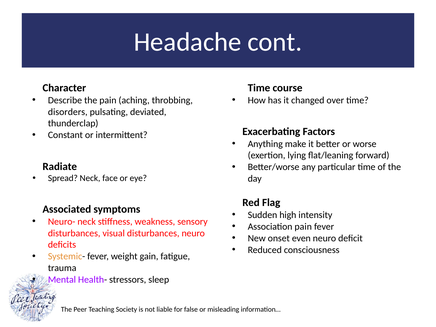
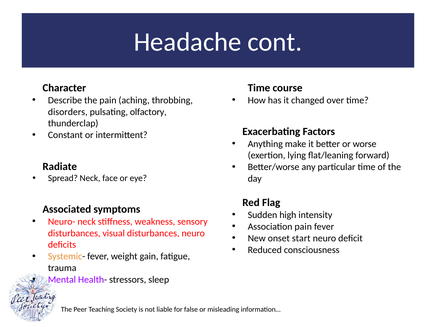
deviated: deviated -> olfactory
even: even -> start
